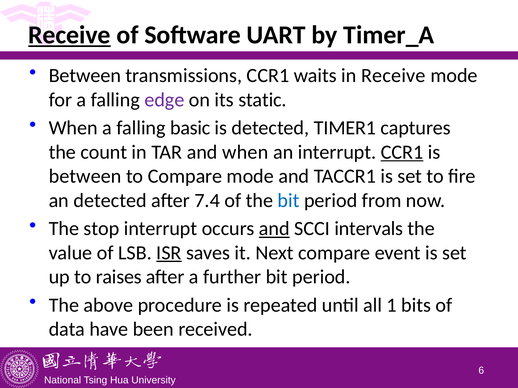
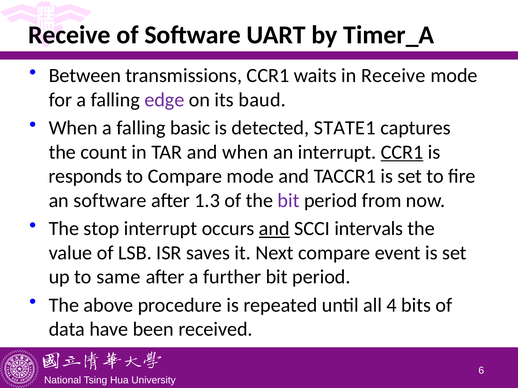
Receive at (69, 35) underline: present -> none
static: static -> baud
TIMER1: TIMER1 -> STATE1
between at (85, 177): between -> responds
an detected: detected -> software
7.4: 7.4 -> 1.3
bit at (289, 201) colour: blue -> purple
ISR underline: present -> none
raises: raises -> same
1: 1 -> 4
